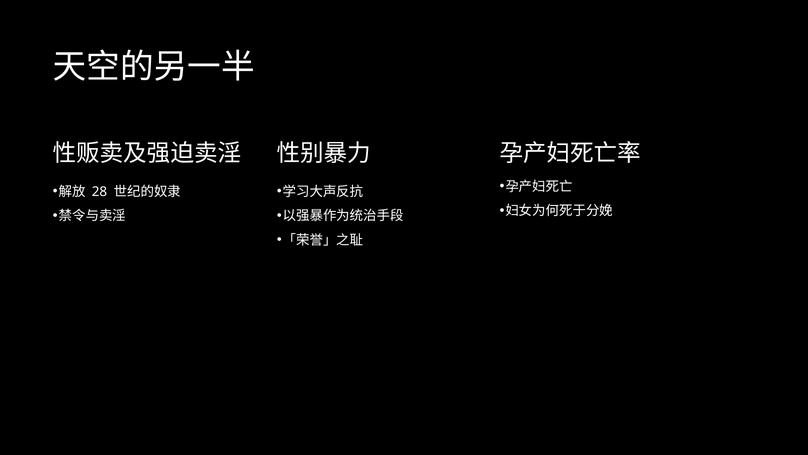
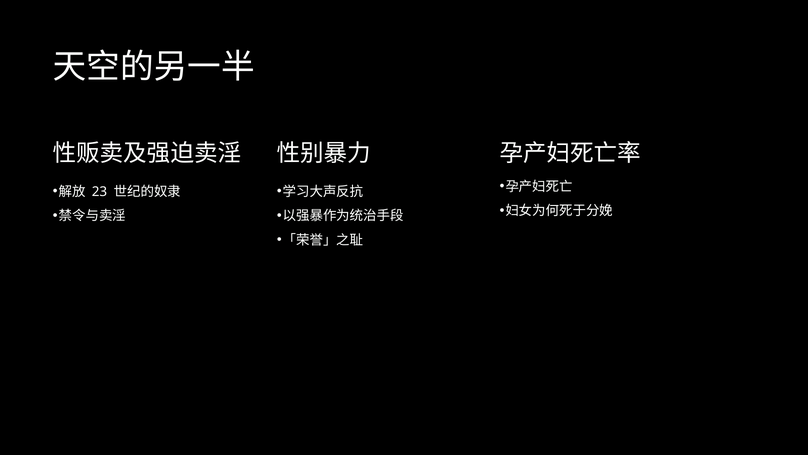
28: 28 -> 23
